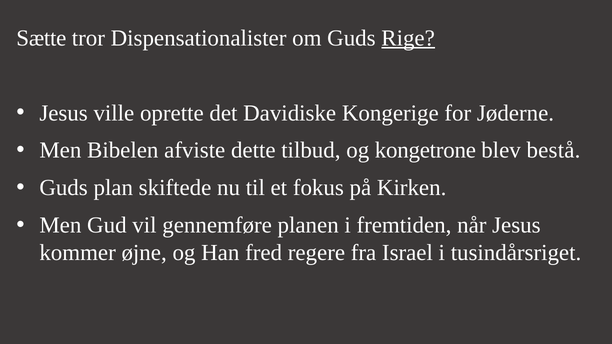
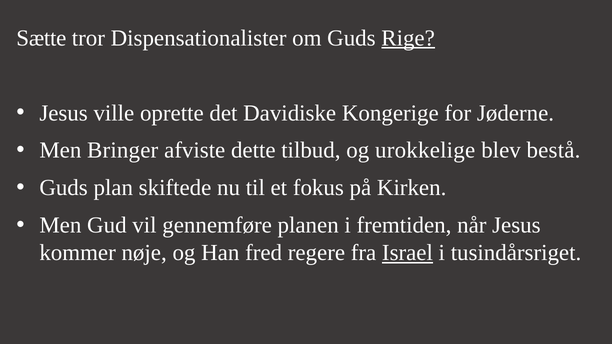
Bibelen: Bibelen -> Bringer
kongetrone: kongetrone -> urokkelige
øjne: øjne -> nøje
Israel underline: none -> present
